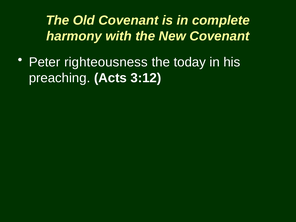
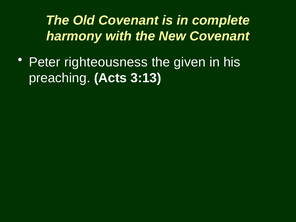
today: today -> given
3:12: 3:12 -> 3:13
